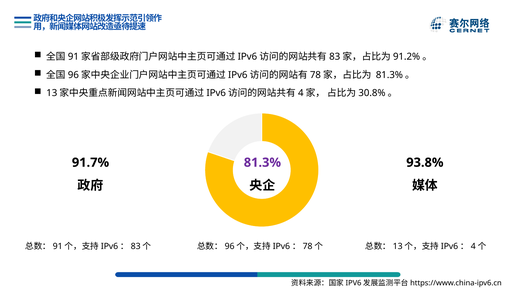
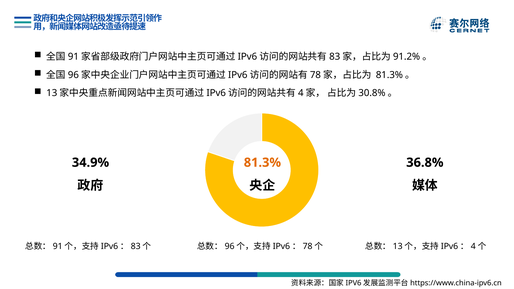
91.7%: 91.7% -> 34.9%
81.3% colour: purple -> orange
93.8%: 93.8% -> 36.8%
